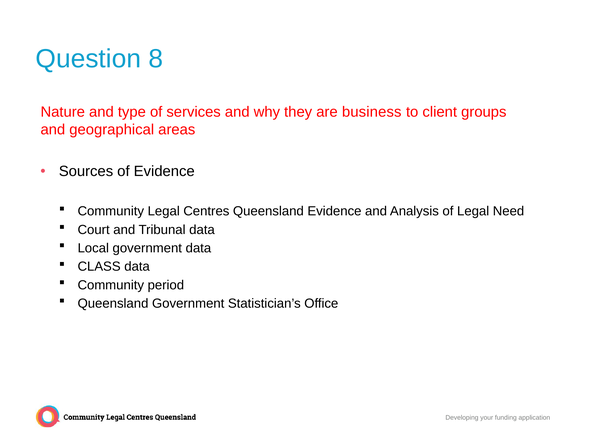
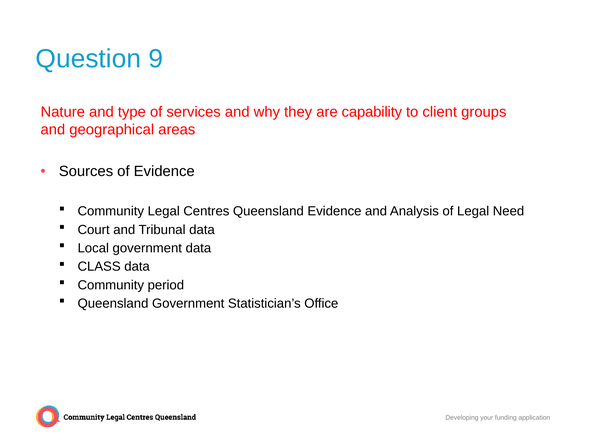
8: 8 -> 9
business: business -> capability
